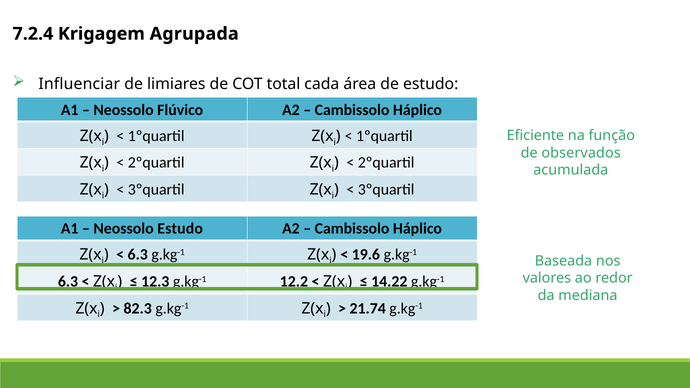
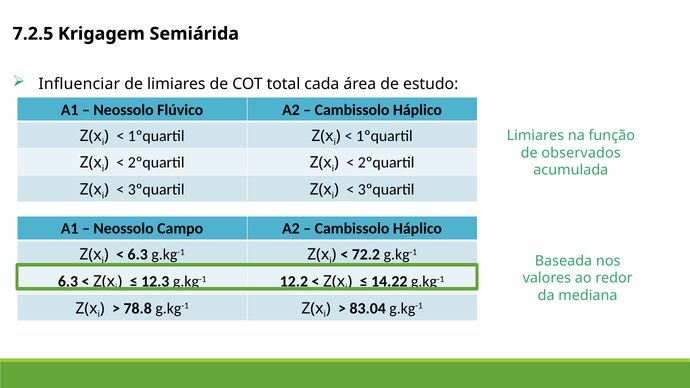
7.2.4: 7.2.4 -> 7.2.5
Agrupada: Agrupada -> Semiárida
Eficiente at (535, 136): Eficiente -> Limiares
Neossolo Estudo: Estudo -> Campo
19.6: 19.6 -> 72.2
82.3: 82.3 -> 78.8
21.74: 21.74 -> 83.04
